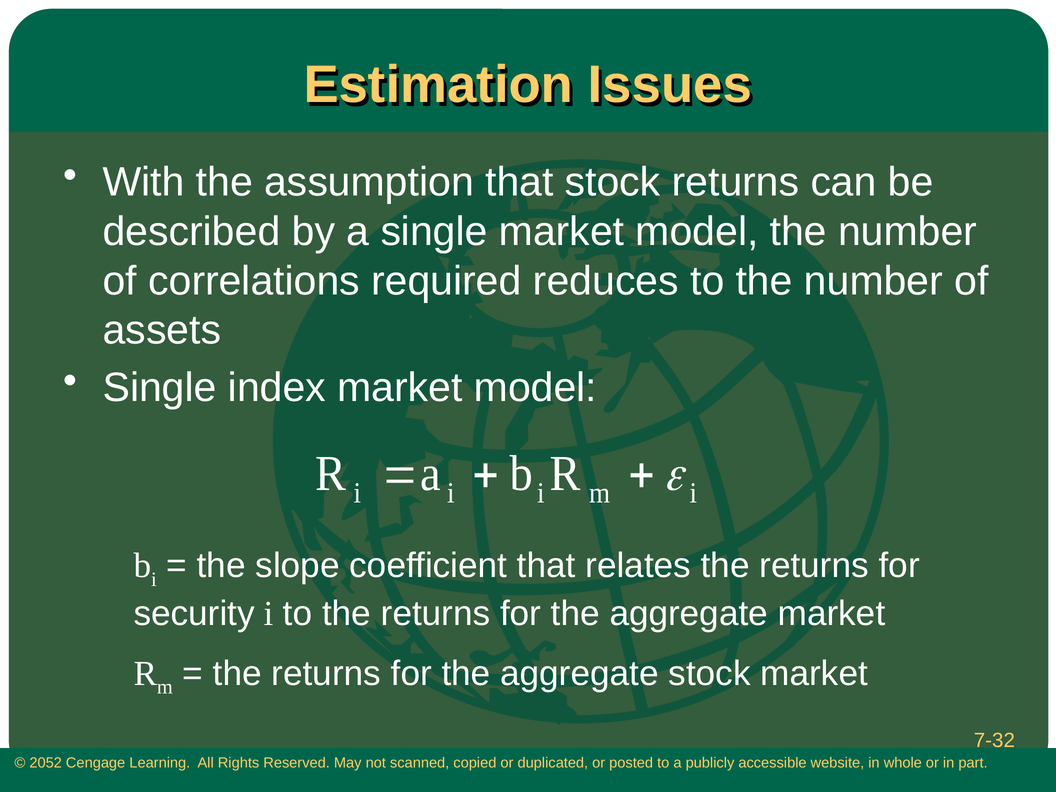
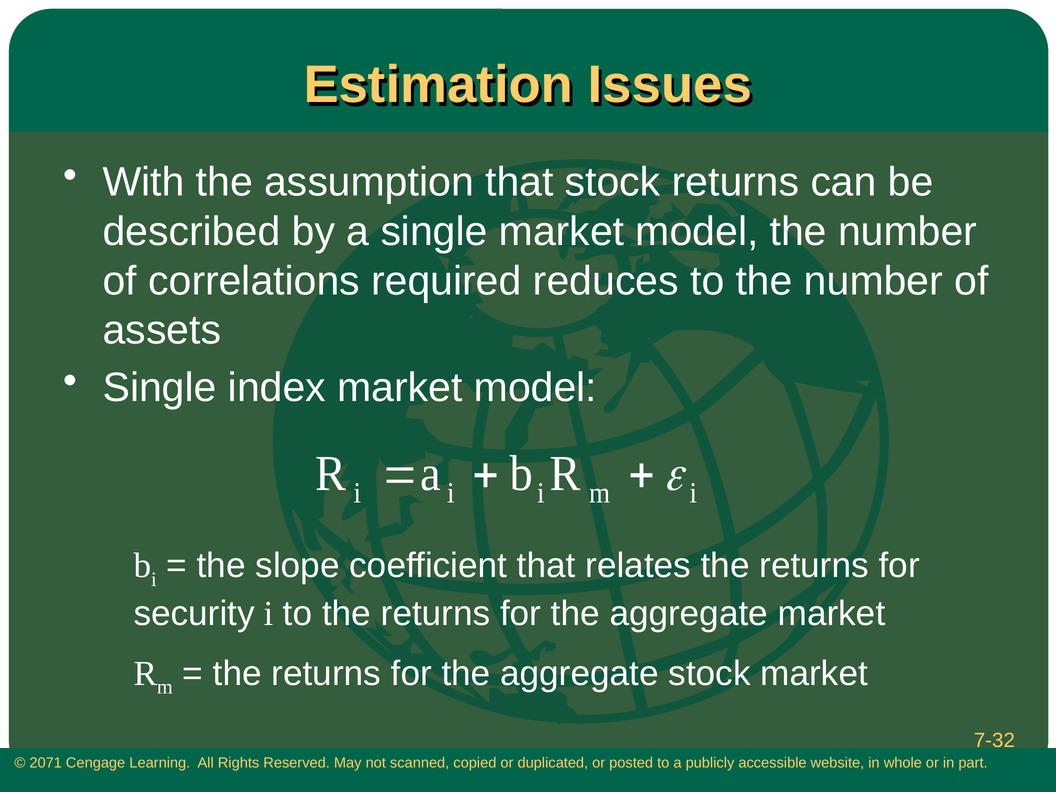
2052: 2052 -> 2071
